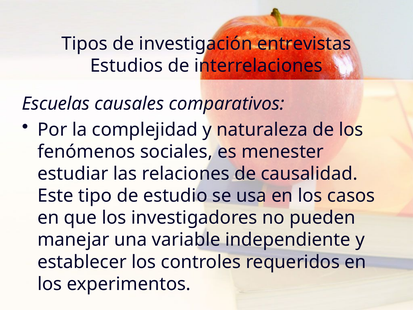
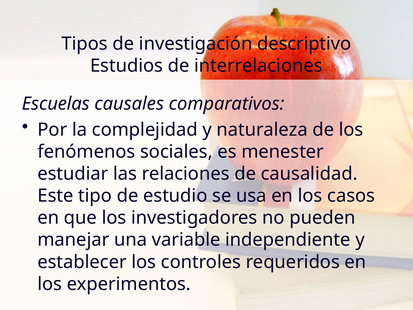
entrevistas: entrevistas -> descriptivo
